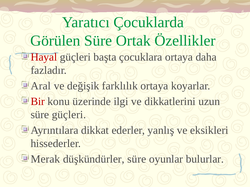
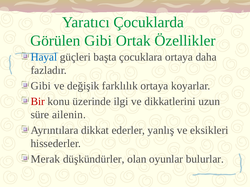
Görülen Süre: Süre -> Gibi
Hayal colour: red -> blue
Aral at (41, 86): Aral -> Gibi
süre güçleri: güçleri -> ailenin
düşkündürler süre: süre -> olan
